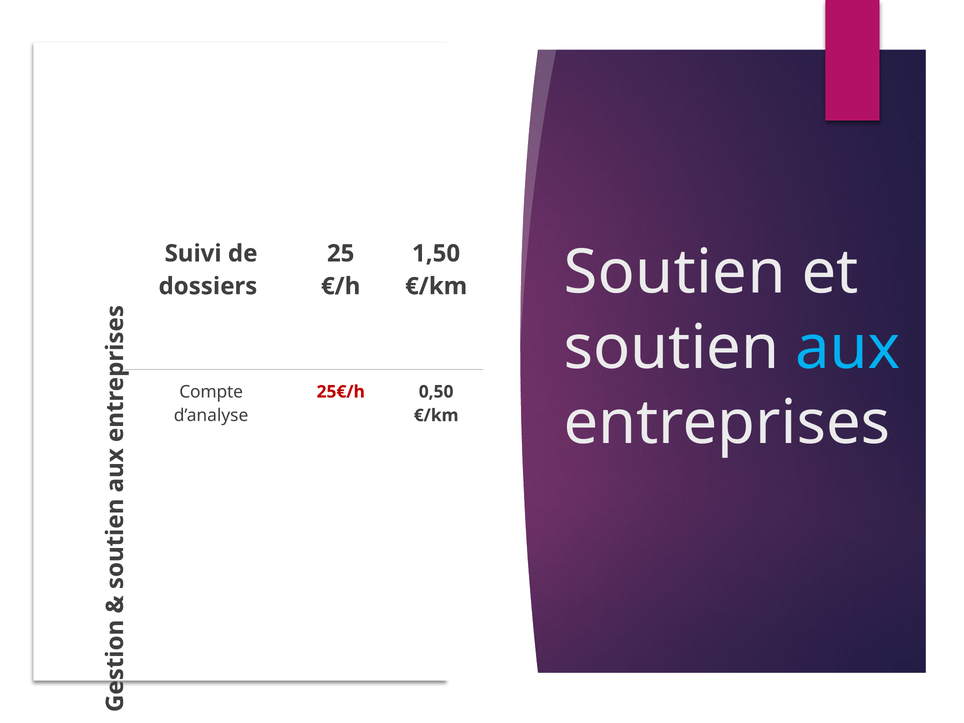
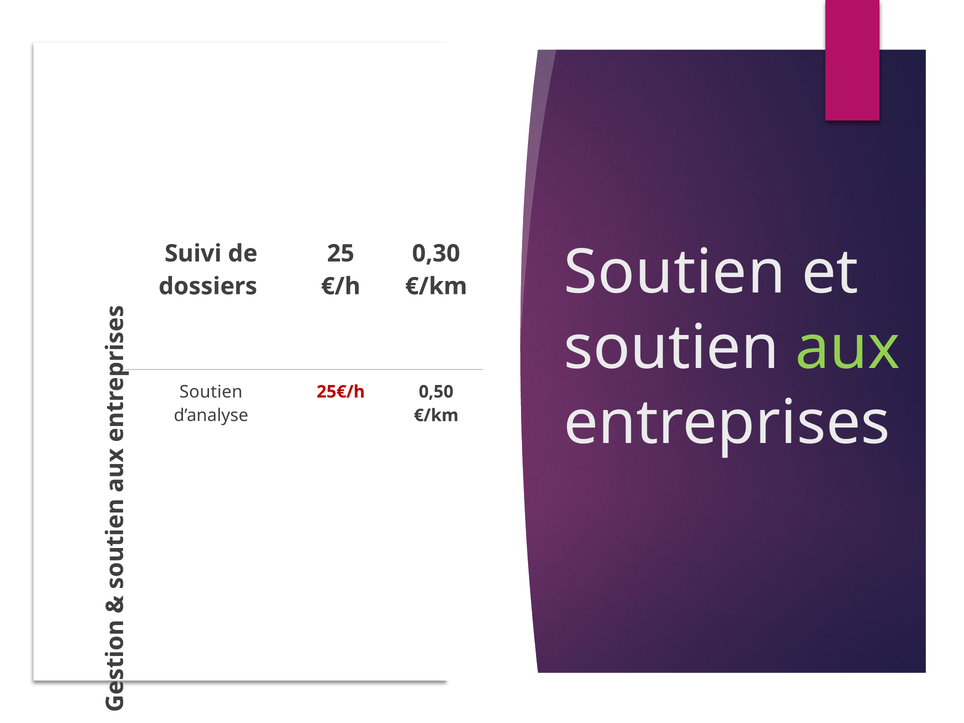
1,50: 1,50 -> 0,30
aux colour: light blue -> light green
Compte at (211, 392): Compte -> Soutien
